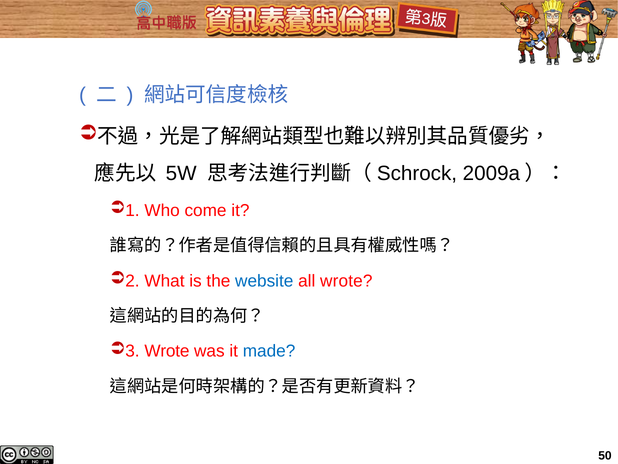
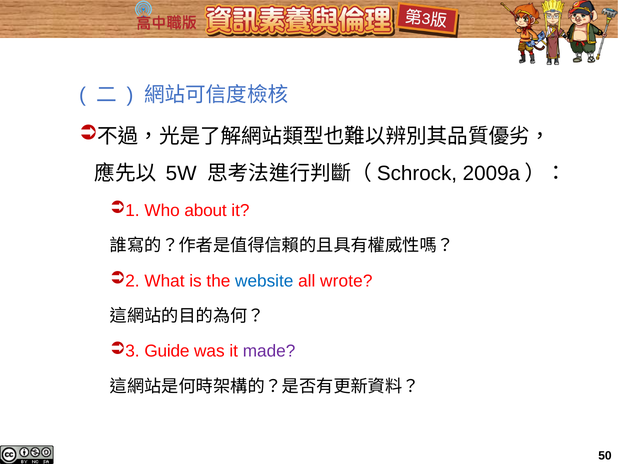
come: come -> about
Wrote at (167, 351): Wrote -> Guide
made colour: blue -> purple
